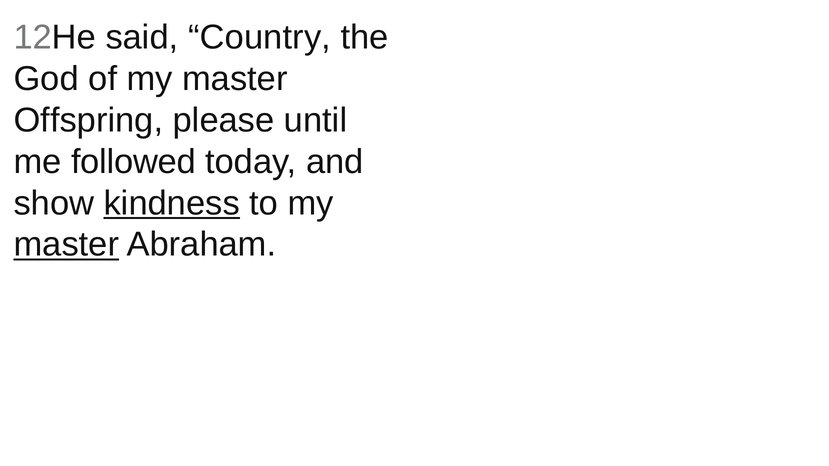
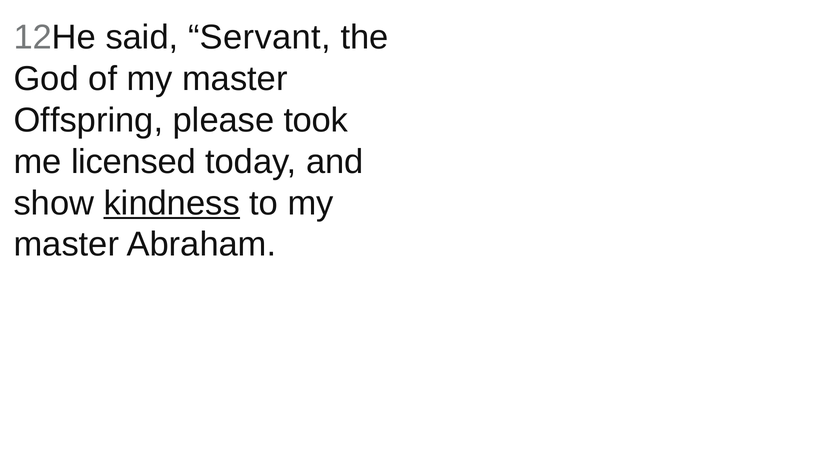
Country: Country -> Servant
until: until -> took
followed: followed -> licensed
master at (66, 245) underline: present -> none
